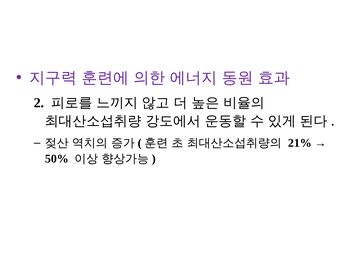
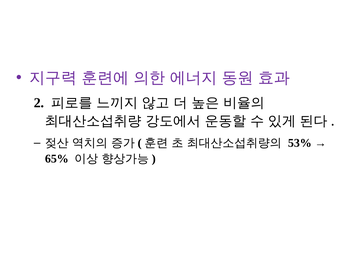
21%: 21% -> 53%
50%: 50% -> 65%
